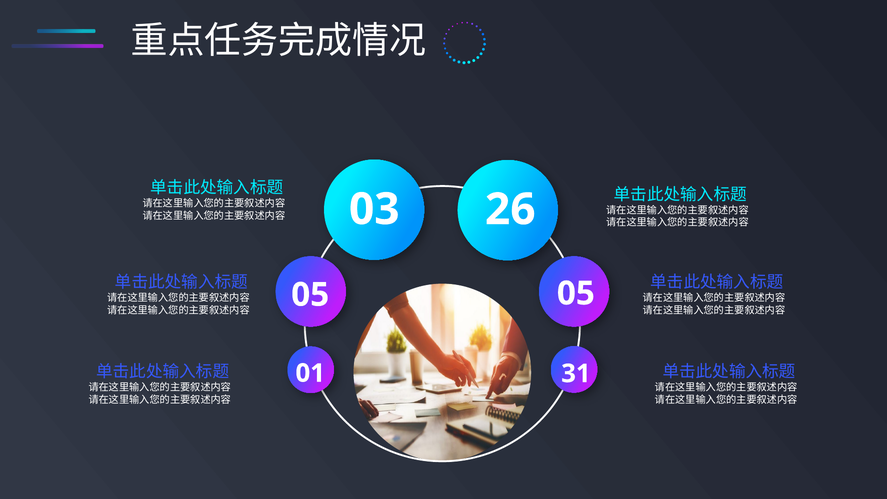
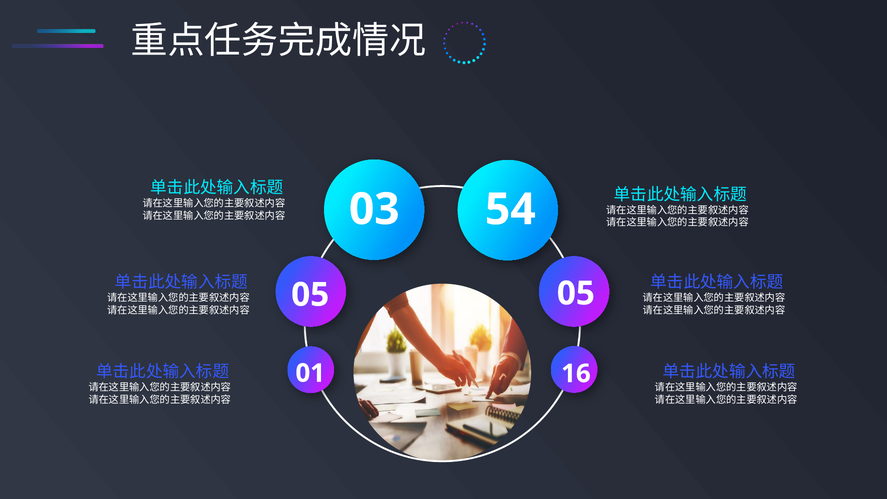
26: 26 -> 54
31: 31 -> 16
